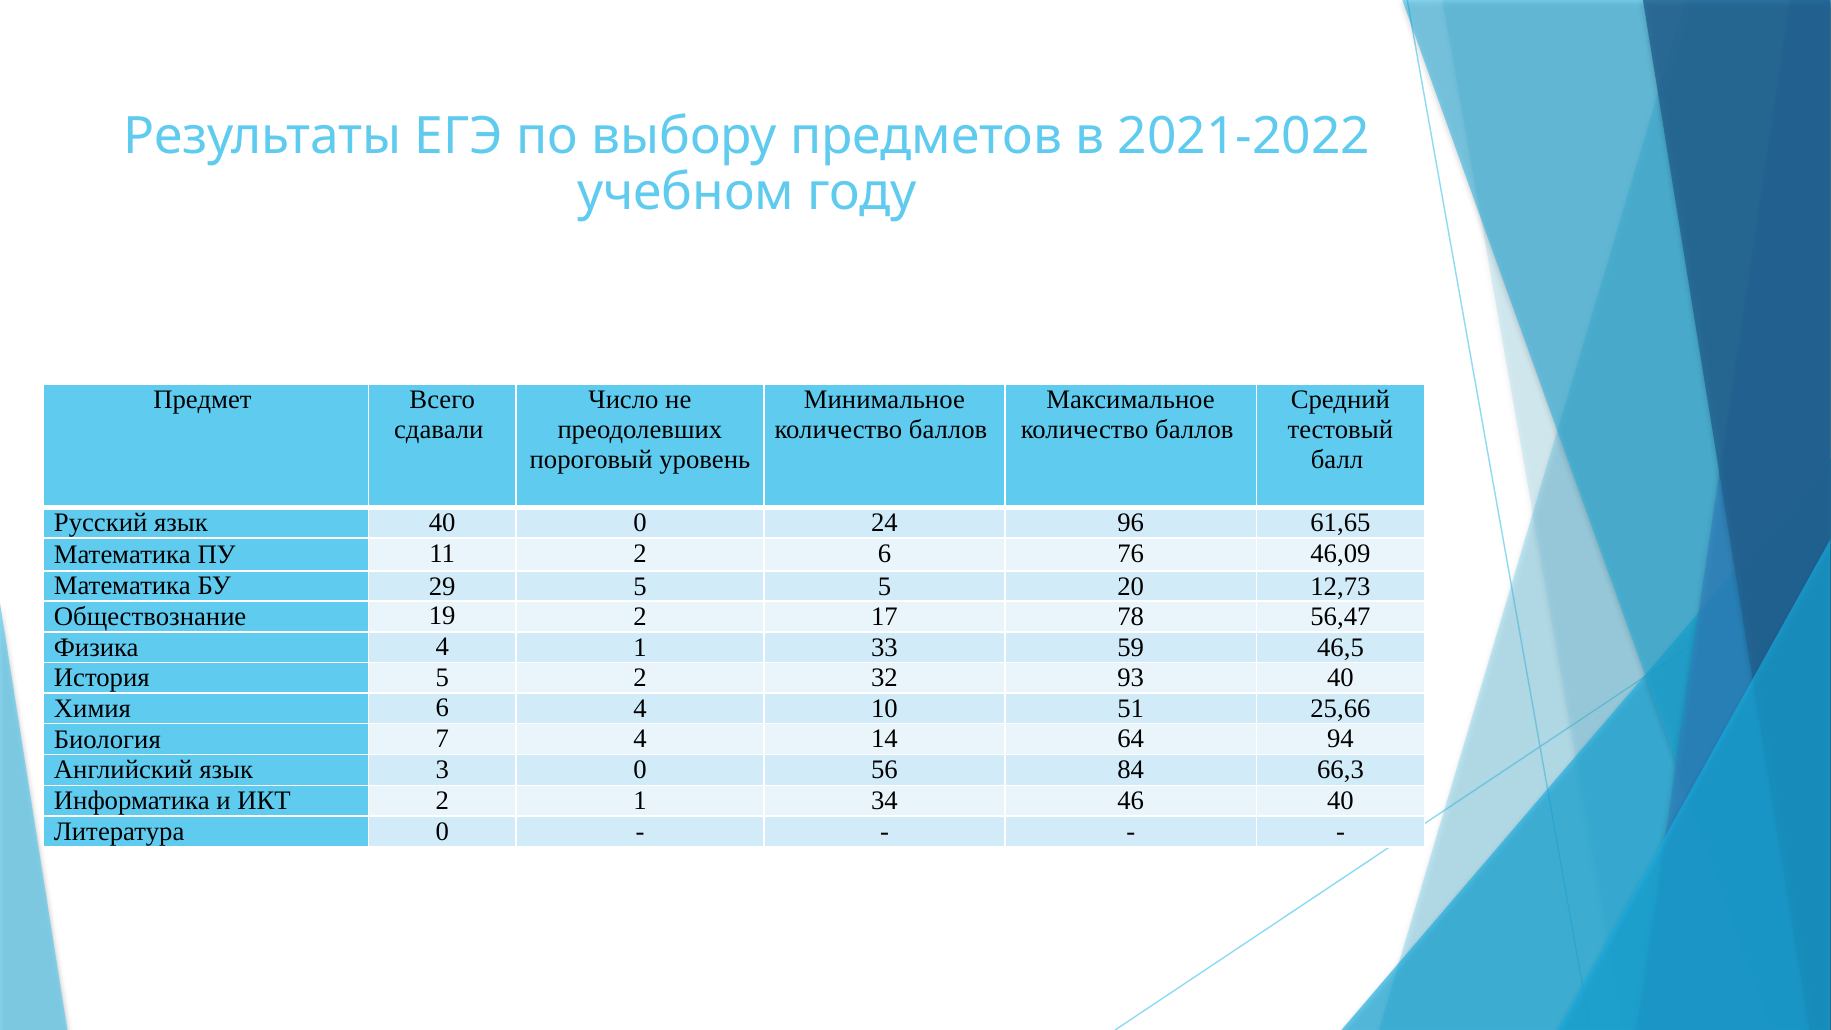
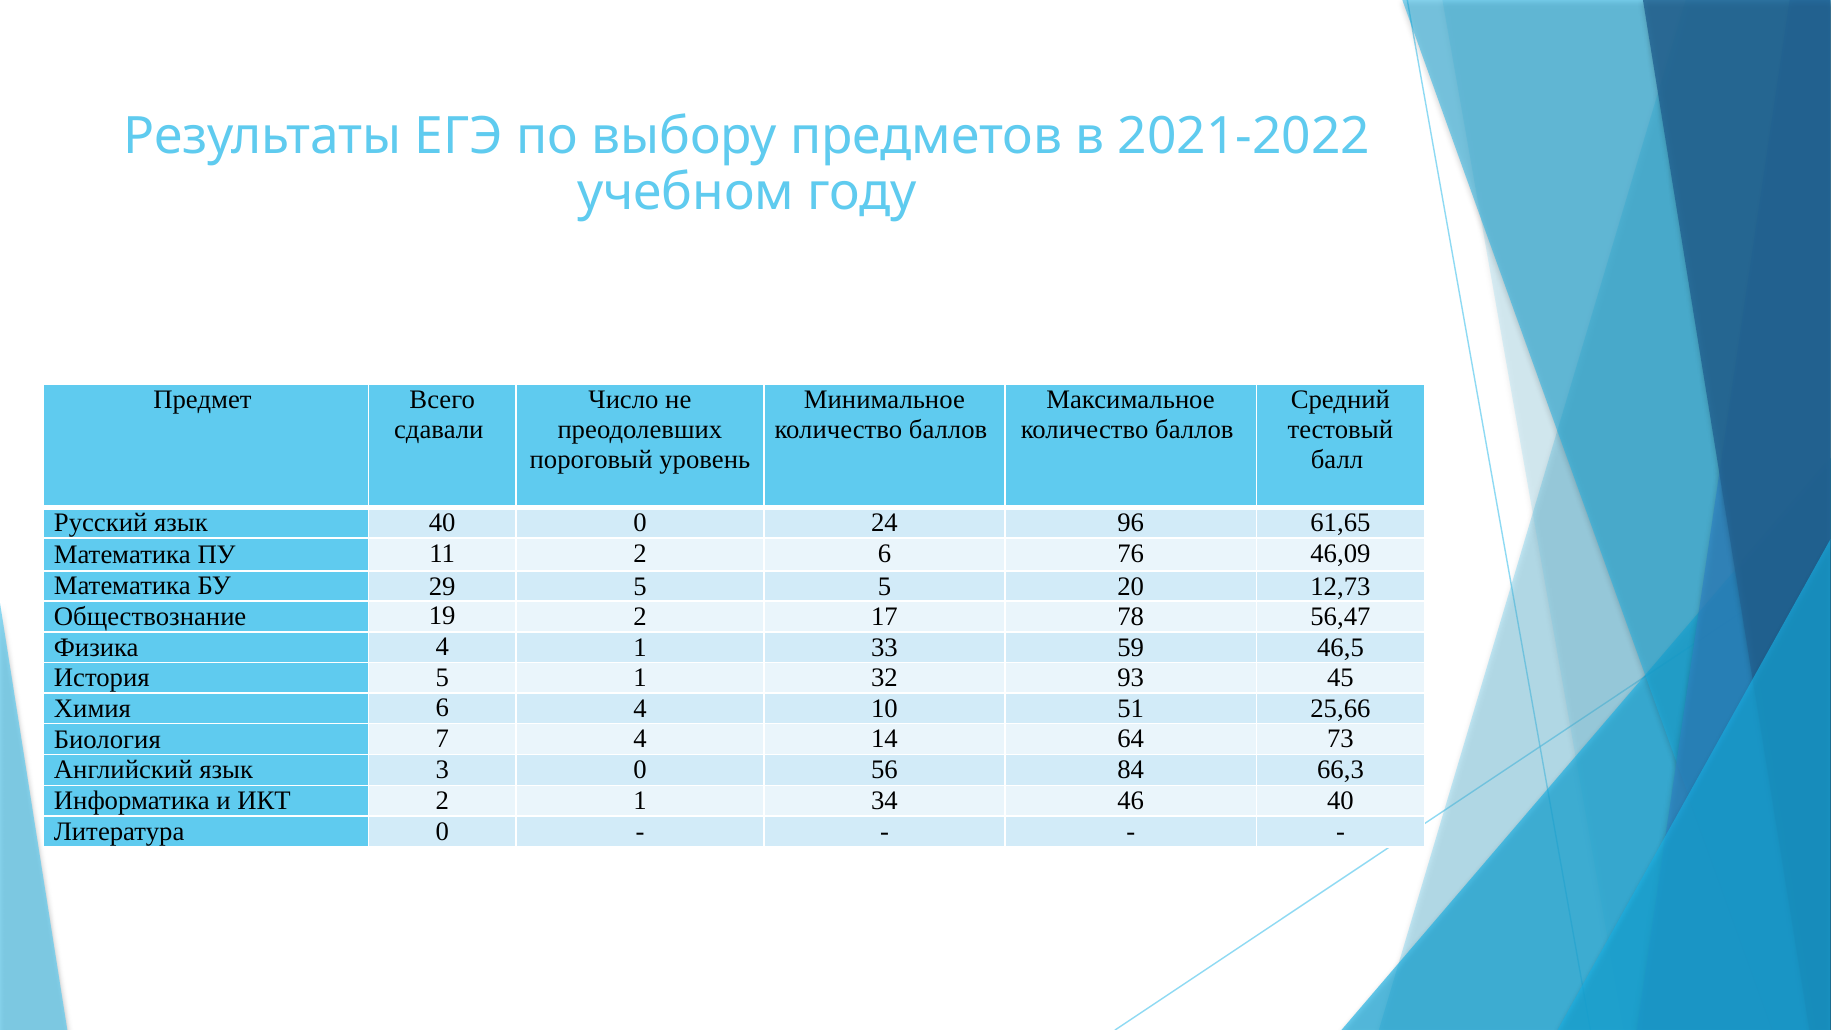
5 2: 2 -> 1
93 40: 40 -> 45
94: 94 -> 73
